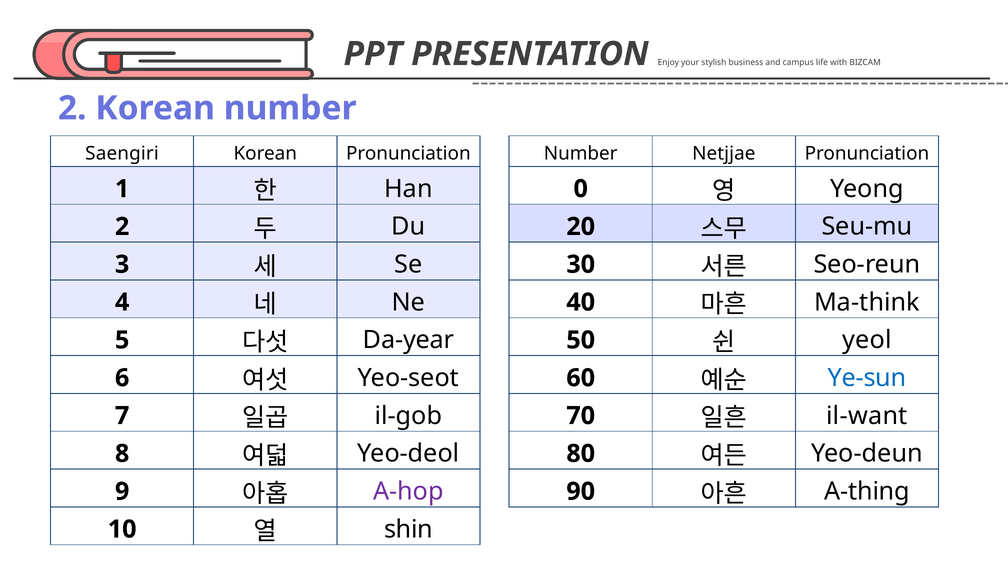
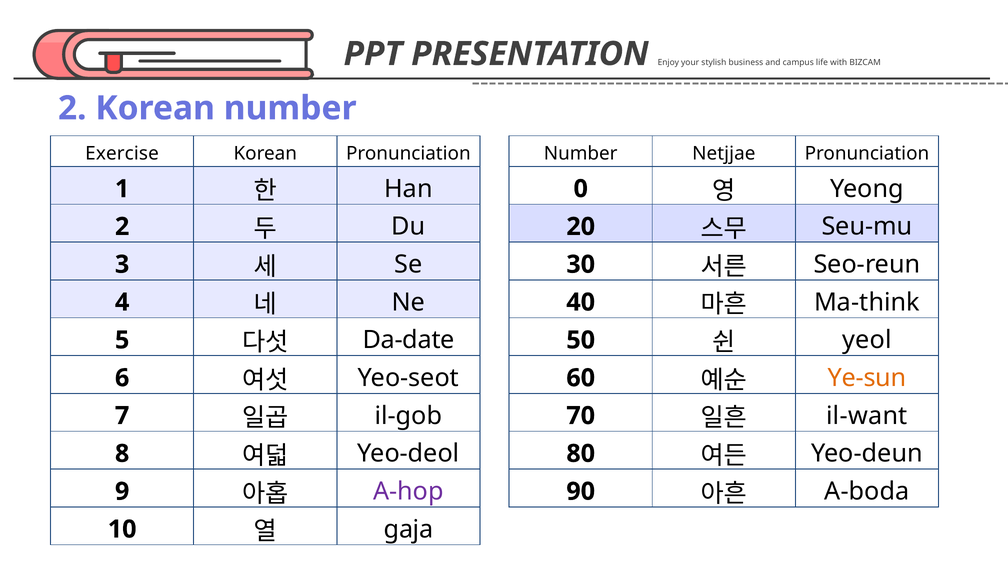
Saengiri: Saengiri -> Exercise
Da-year: Da-year -> Da-date
Ye-sun colour: blue -> orange
A-thing: A-thing -> A-boda
shin: shin -> gaja
